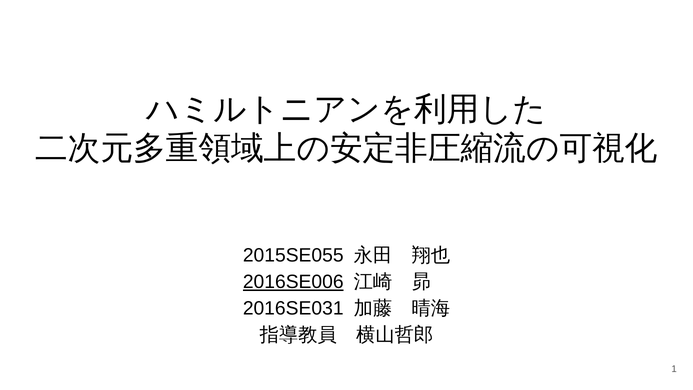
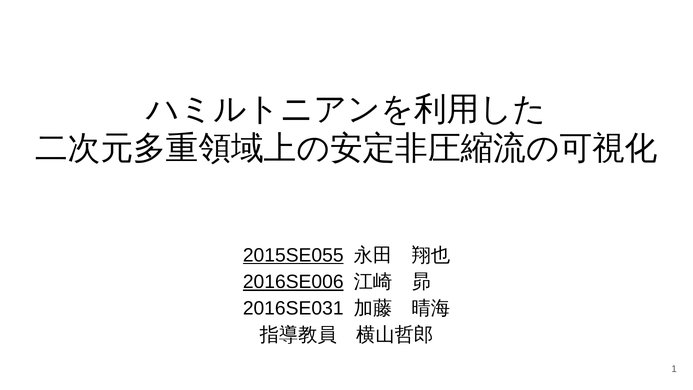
2015SE055 underline: none -> present
